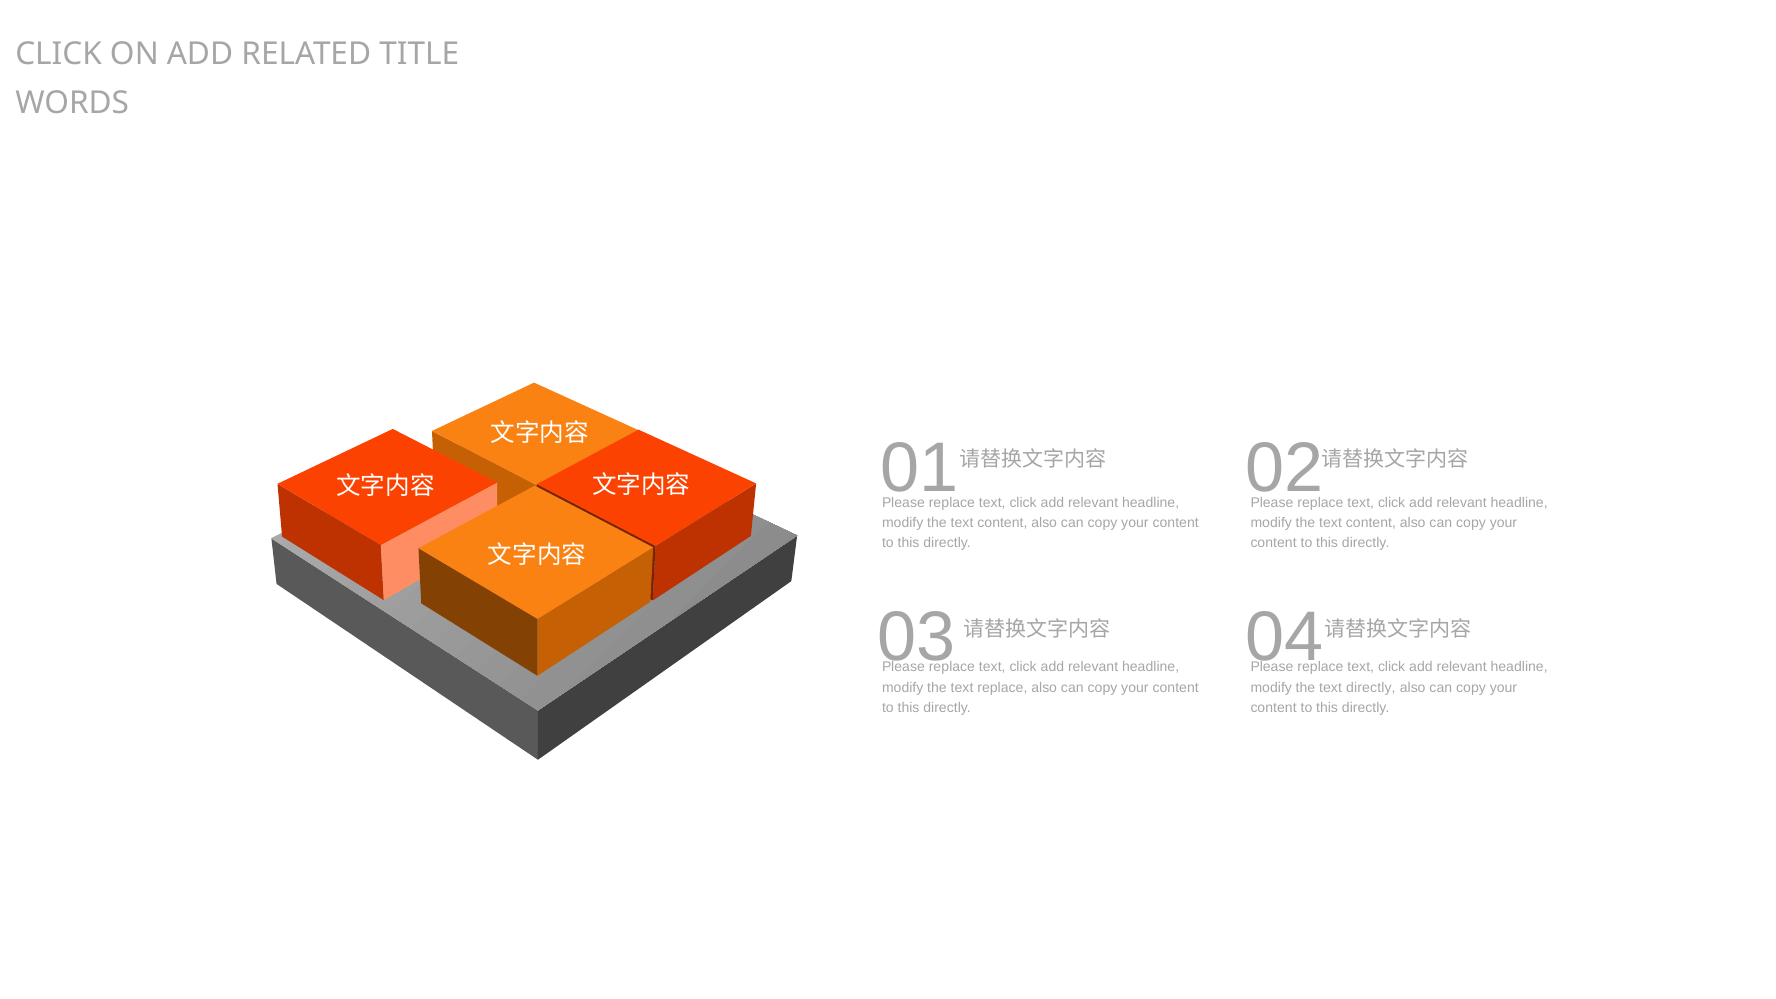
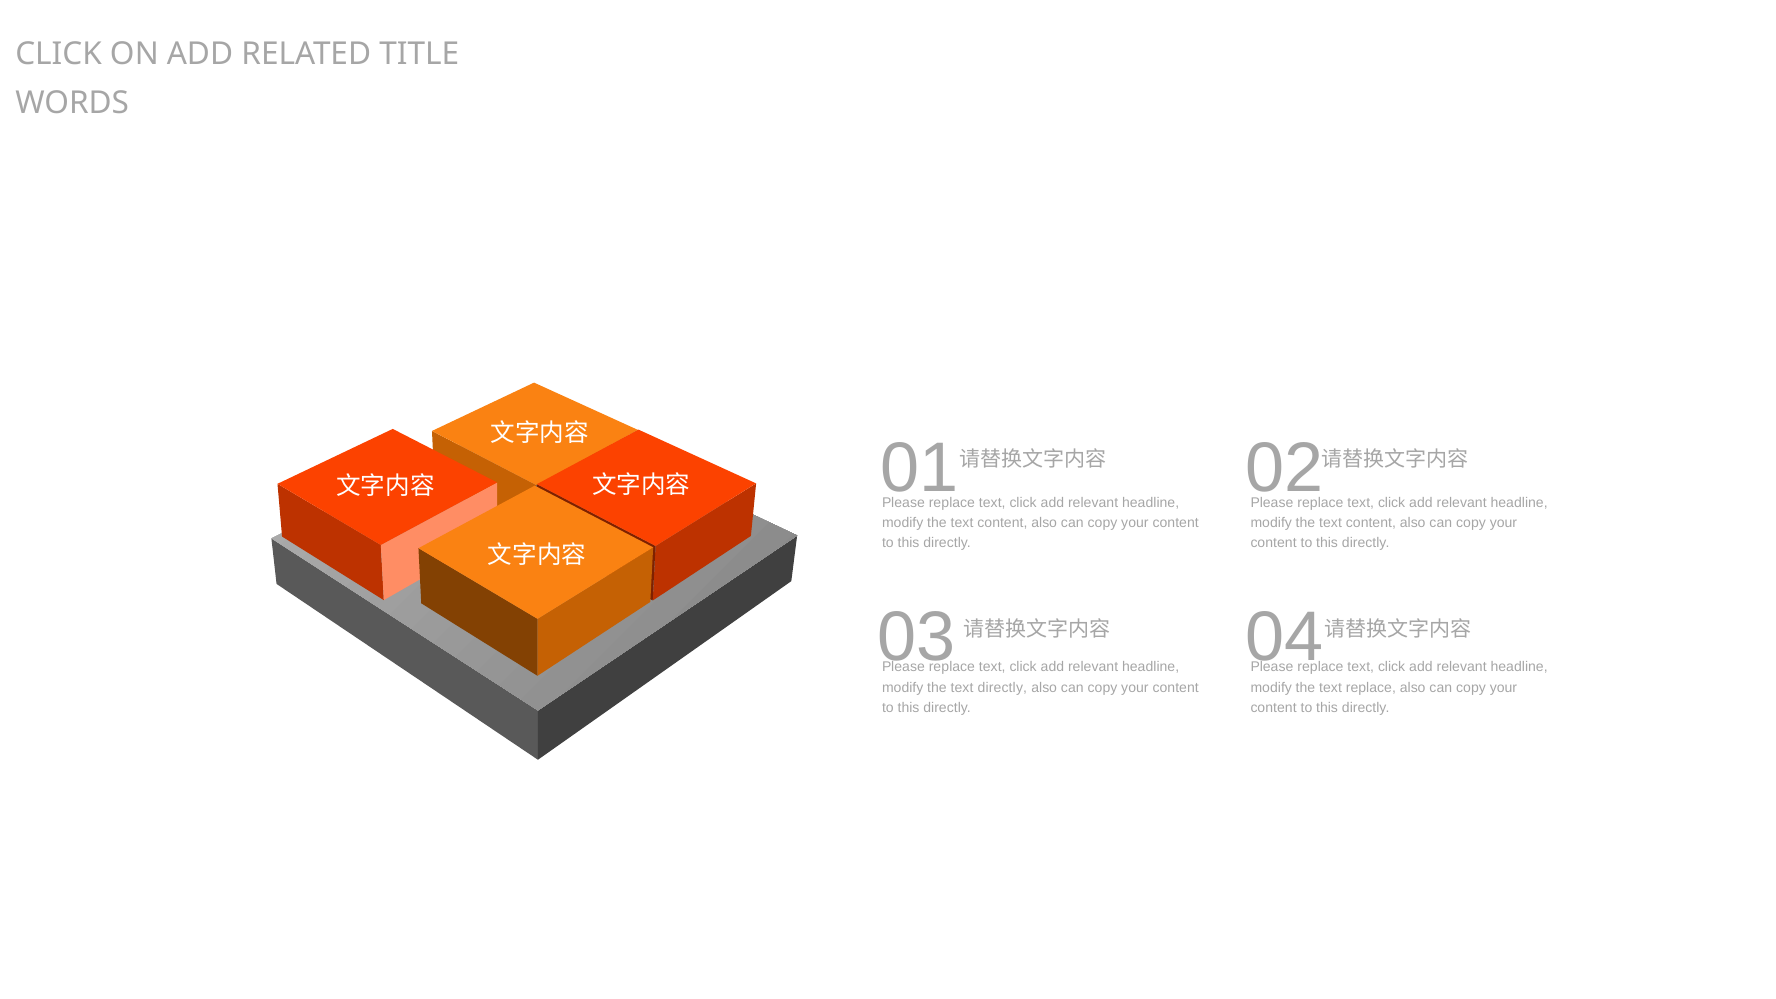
text replace: replace -> directly
text directly: directly -> replace
